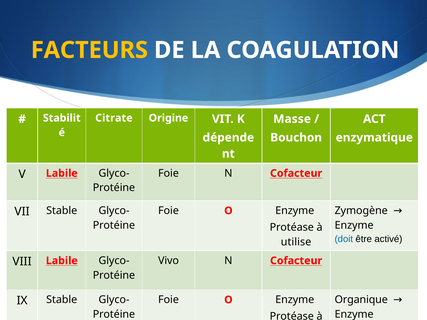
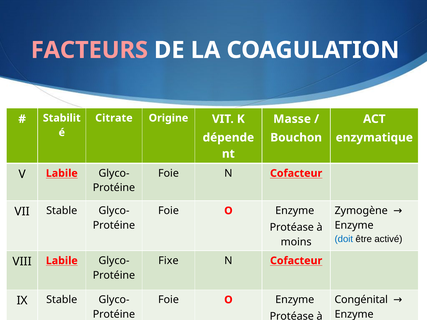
FACTEURS colour: yellow -> pink
utilise: utilise -> moins
Vivo: Vivo -> Fixe
Organique: Organique -> Congénital
